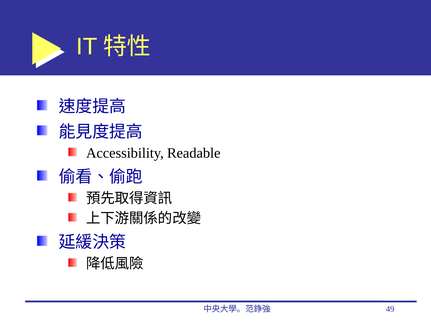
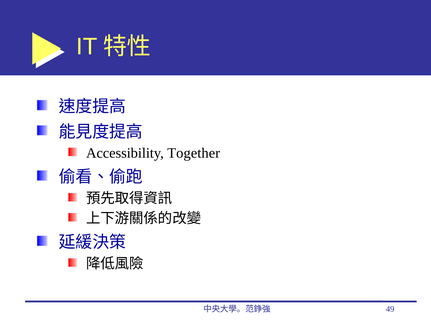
Readable: Readable -> Together
